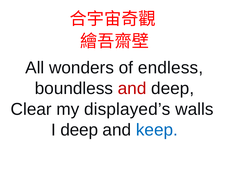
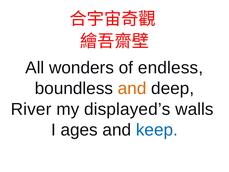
and at (132, 88) colour: red -> orange
Clear: Clear -> River
I deep: deep -> ages
